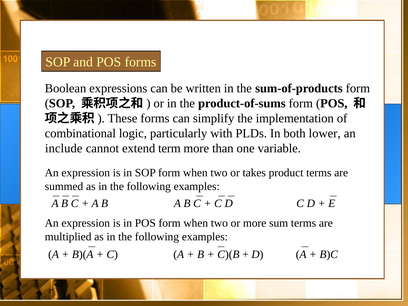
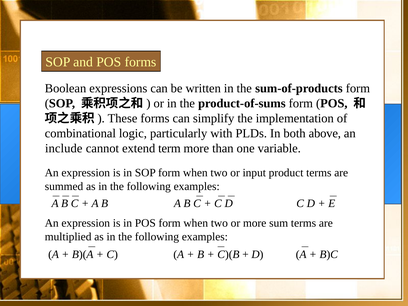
lower: lower -> above
takes: takes -> input
